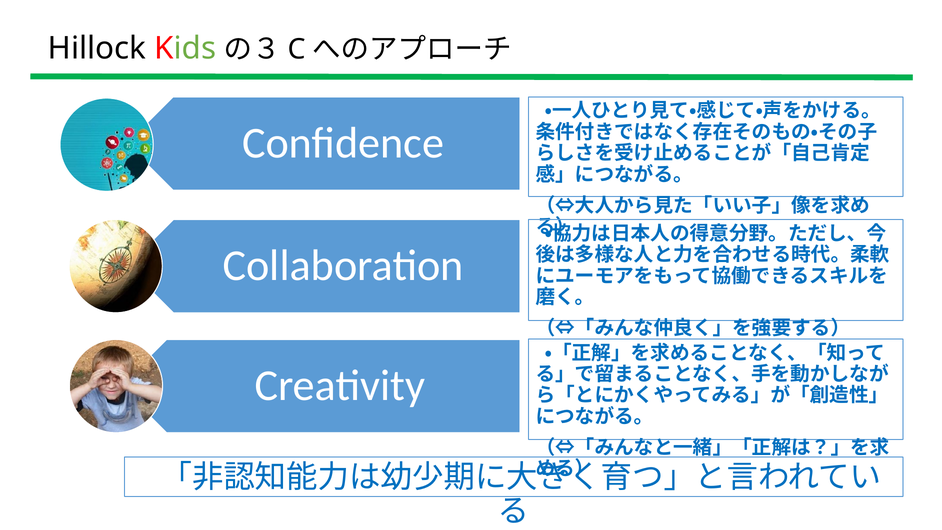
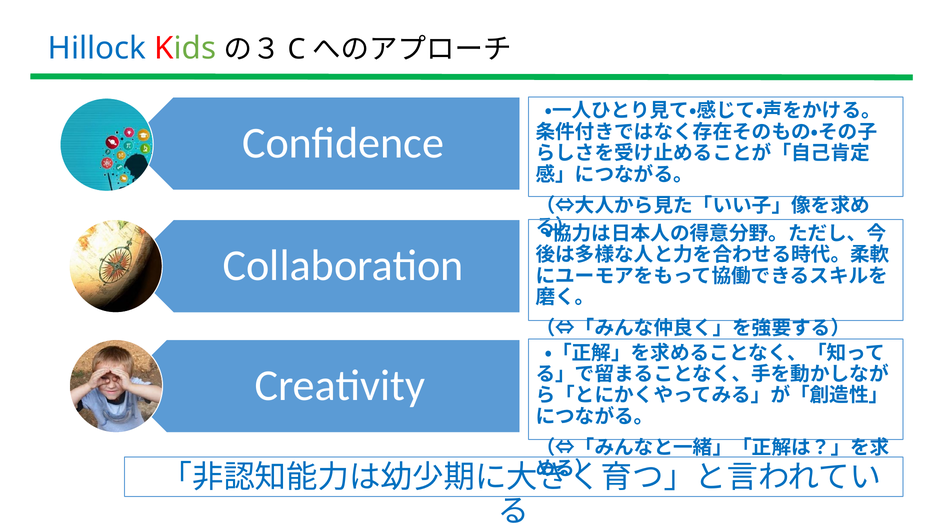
Hillock colour: black -> blue
